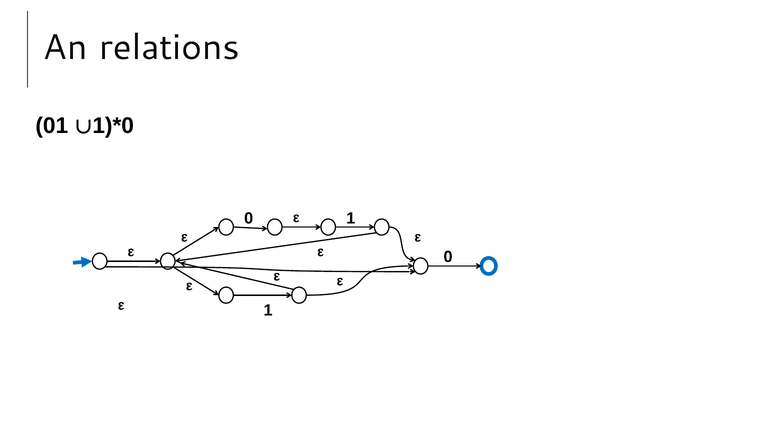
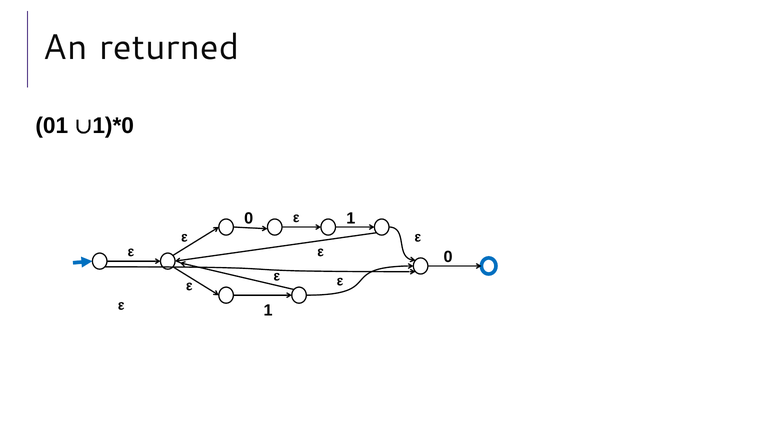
relations: relations -> returned
